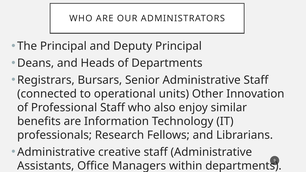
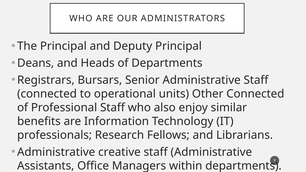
Other Innovation: Innovation -> Connected
